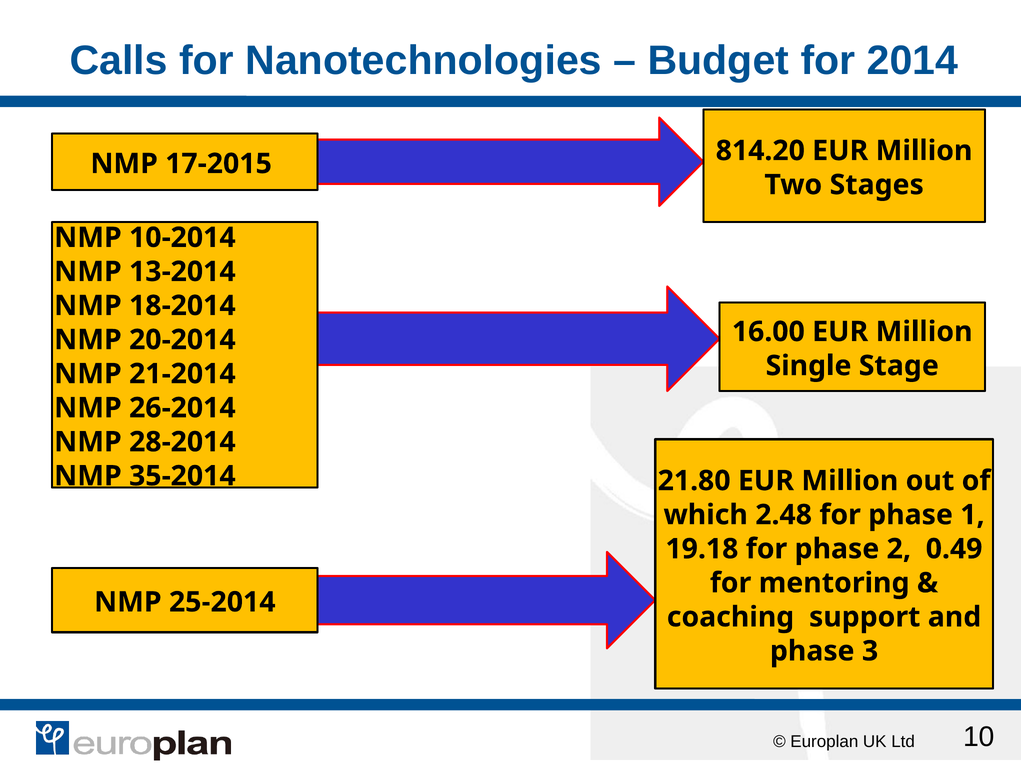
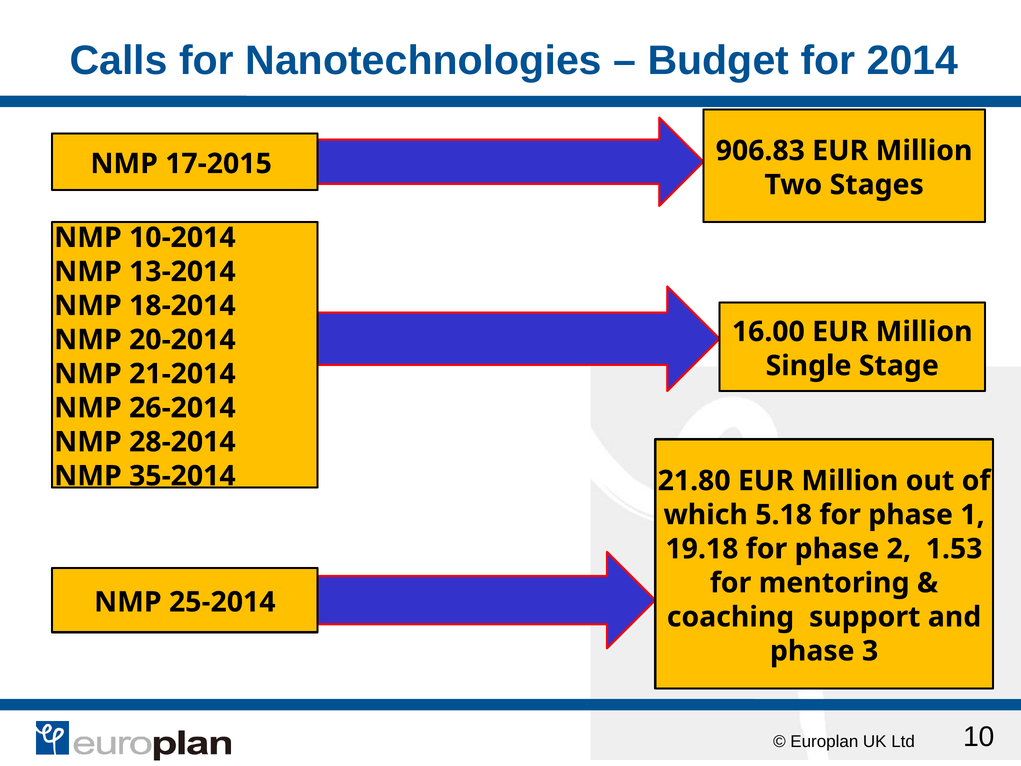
814.20: 814.20 -> 906.83
2.48: 2.48 -> 5.18
0.49: 0.49 -> 1.53
